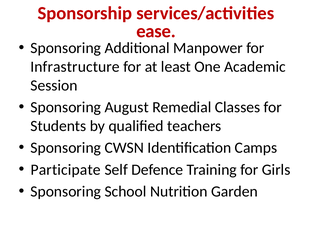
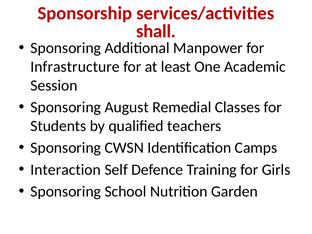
ease: ease -> shall
Participate: Participate -> Interaction
